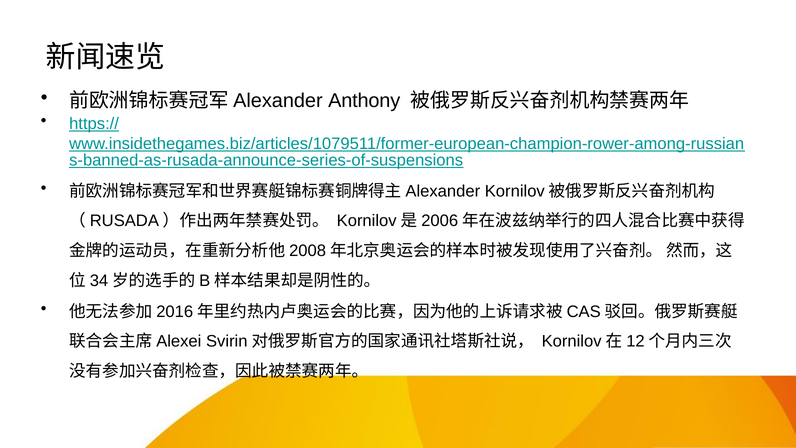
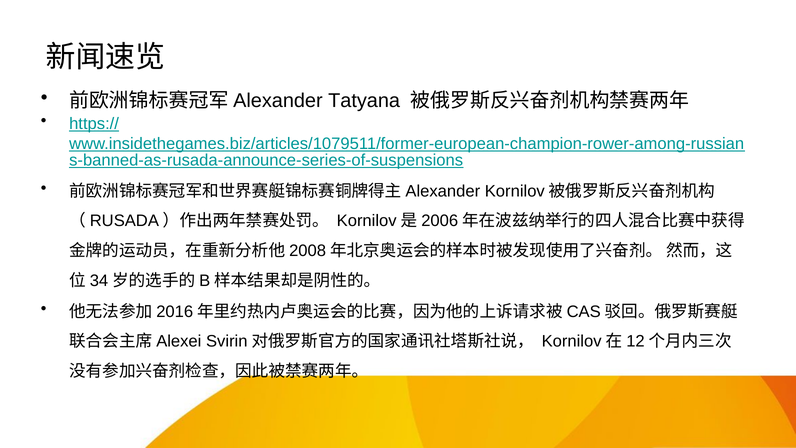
Anthony: Anthony -> Tatyana
